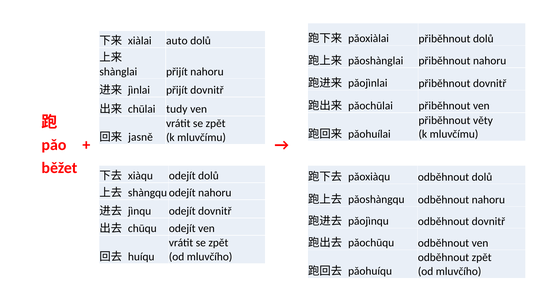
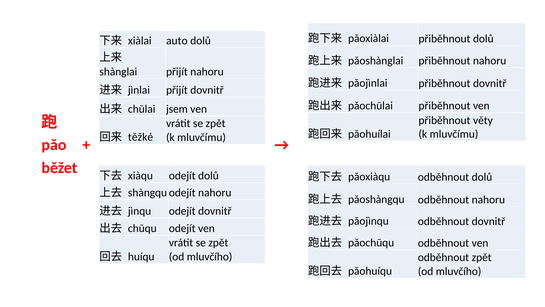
tudy: tudy -> jsem
jasně: jasně -> těžké
